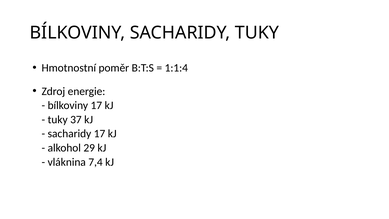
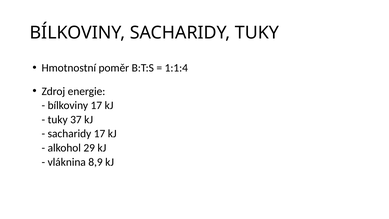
7,4: 7,4 -> 8,9
